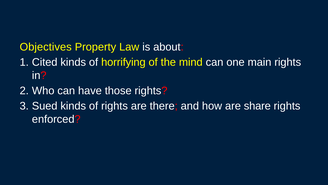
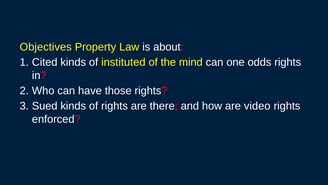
horrifying: horrifying -> instituted
main: main -> odds
share: share -> video
